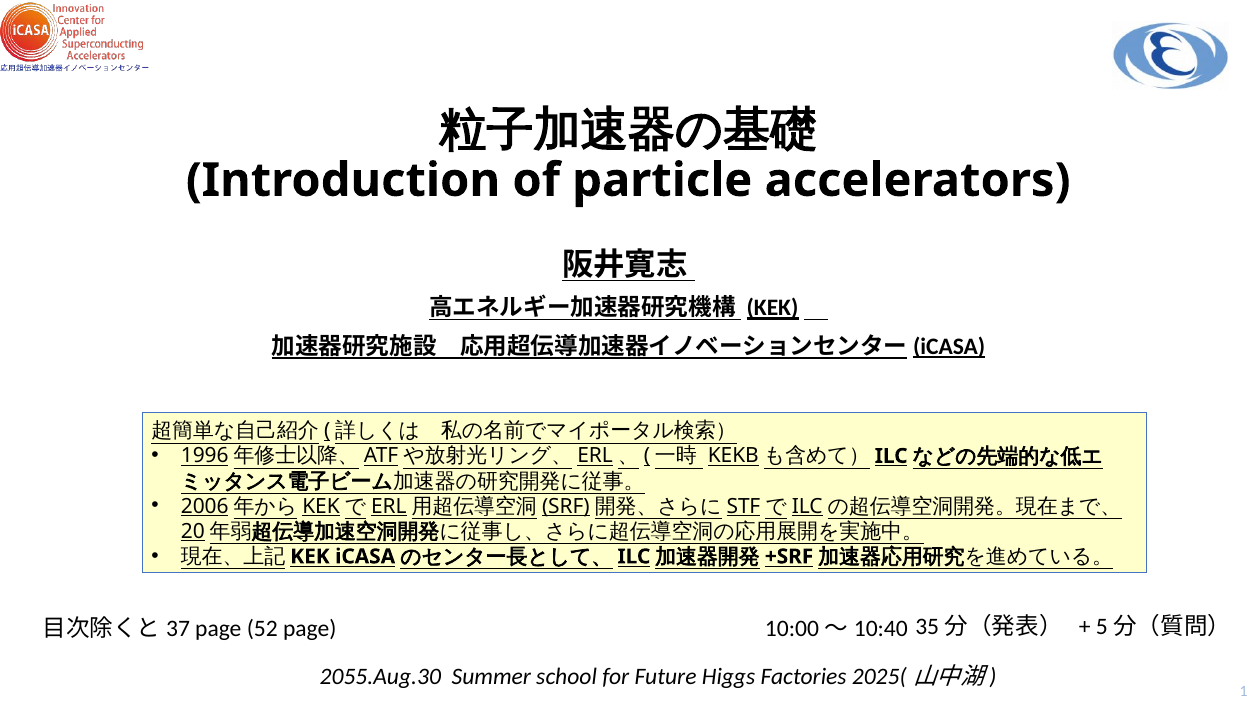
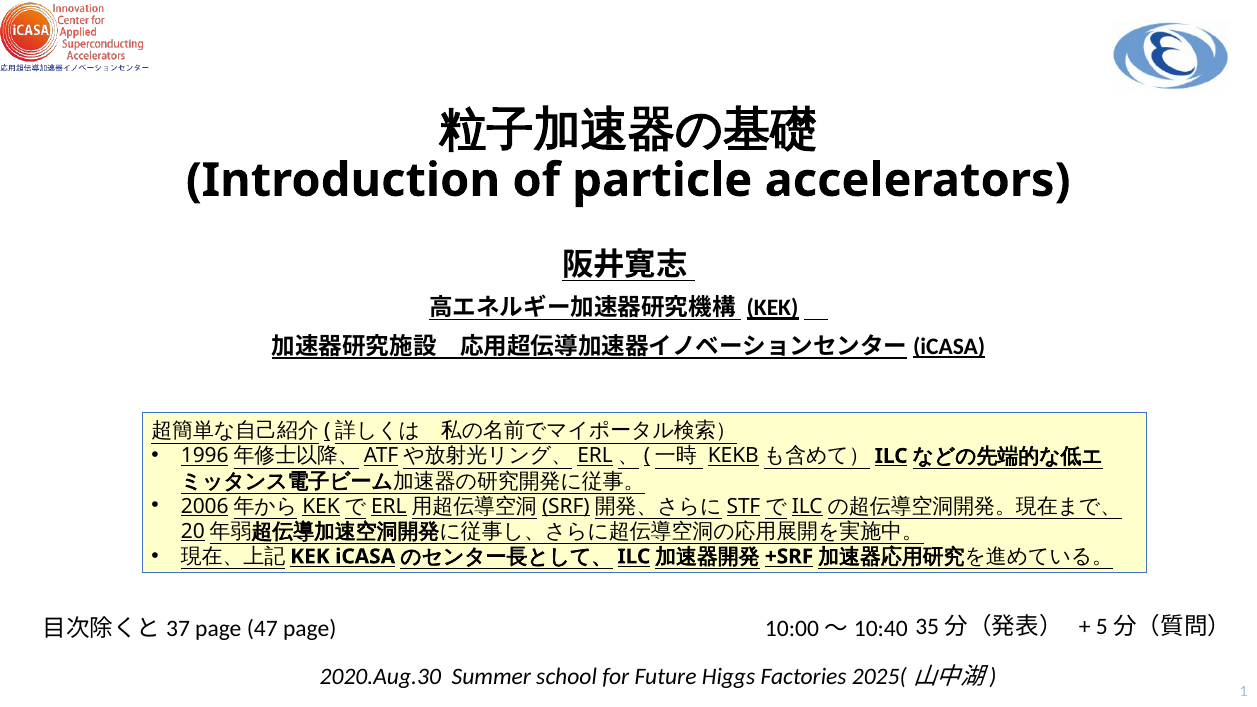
52: 52 -> 47
2055.Aug.30: 2055.Aug.30 -> 2020.Aug.30
